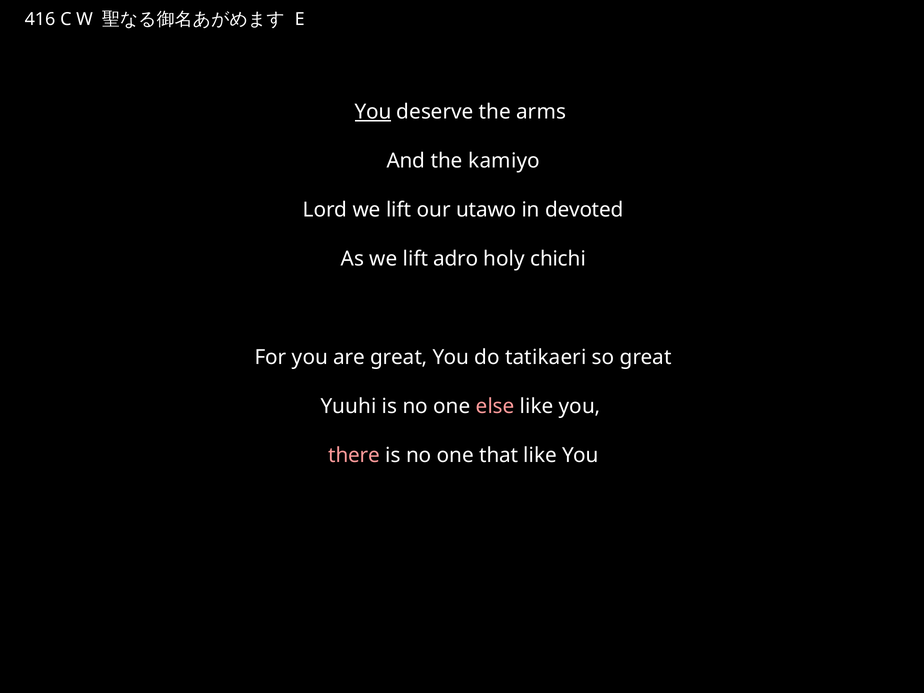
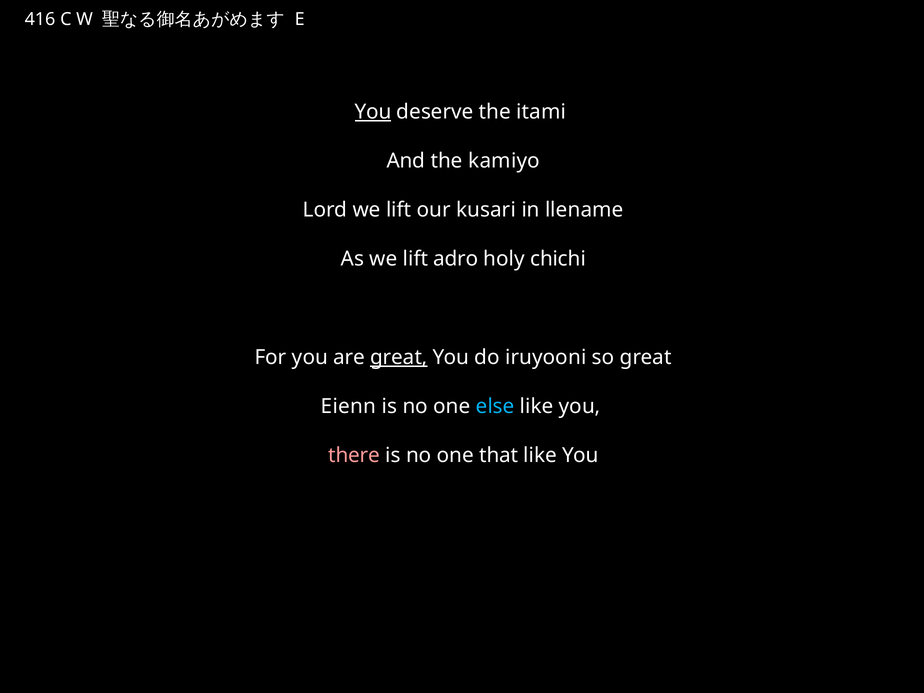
arms: arms -> itami
utawo: utawo -> kusari
devoted: devoted -> llename
great at (399, 357) underline: none -> present
tatikaeri: tatikaeri -> iruyooni
Yuuhi: Yuuhi -> Eienn
else colour: pink -> light blue
